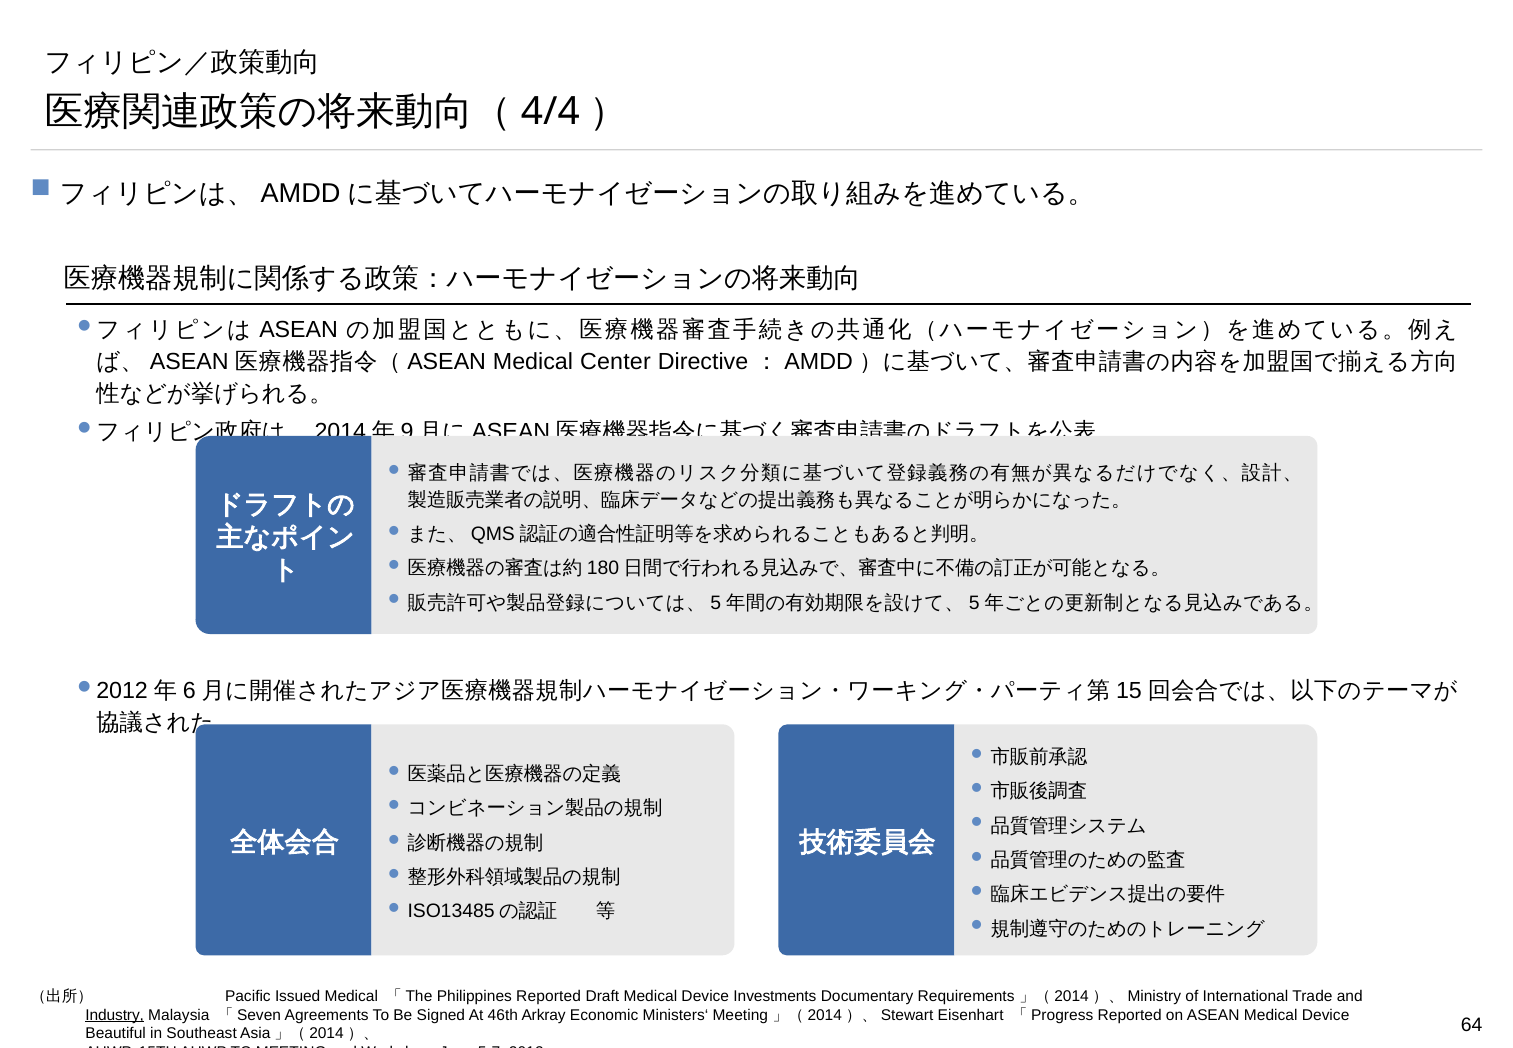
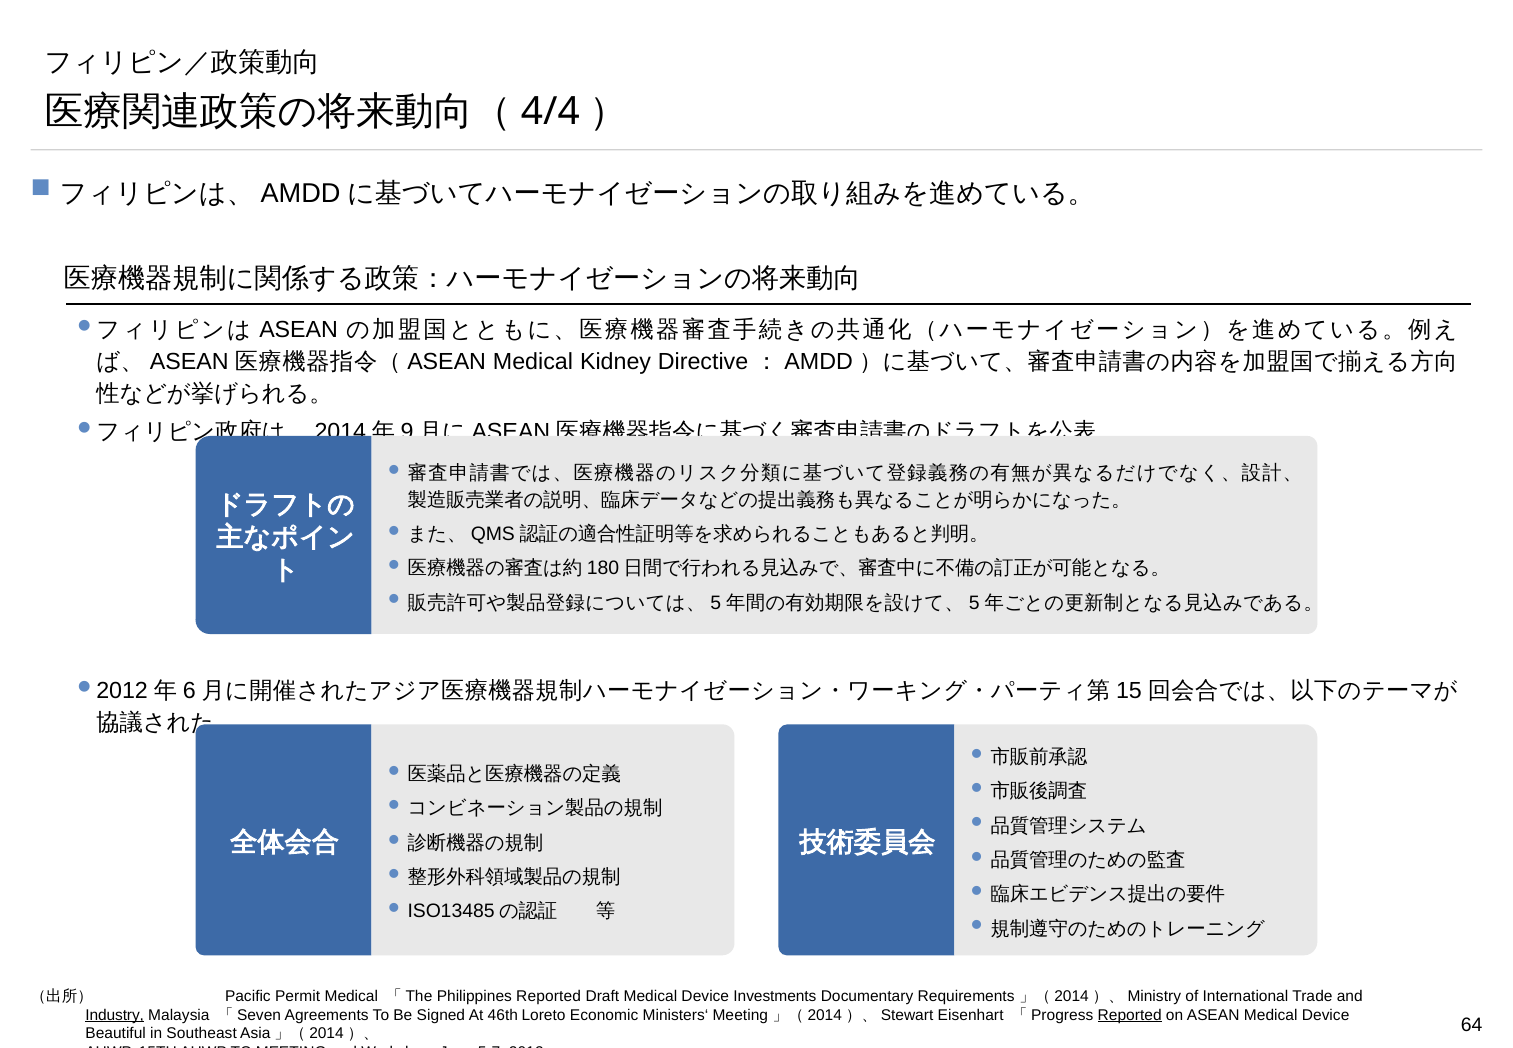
Center: Center -> Kidney
Issued: Issued -> Permit
Arkray: Arkray -> Loreto
Reported at (1130, 1015) underline: none -> present
